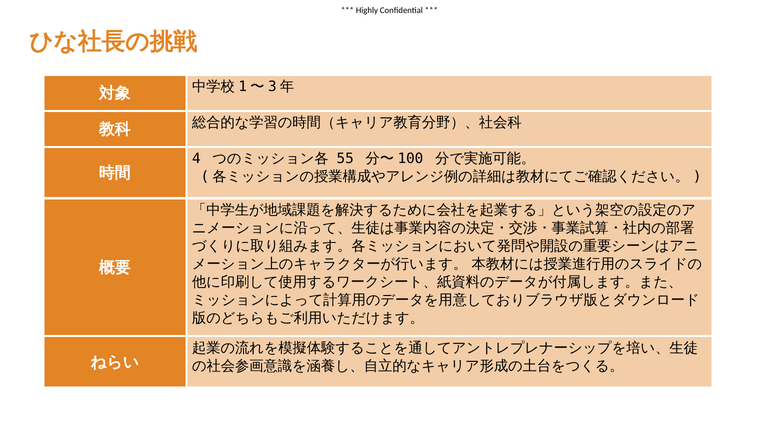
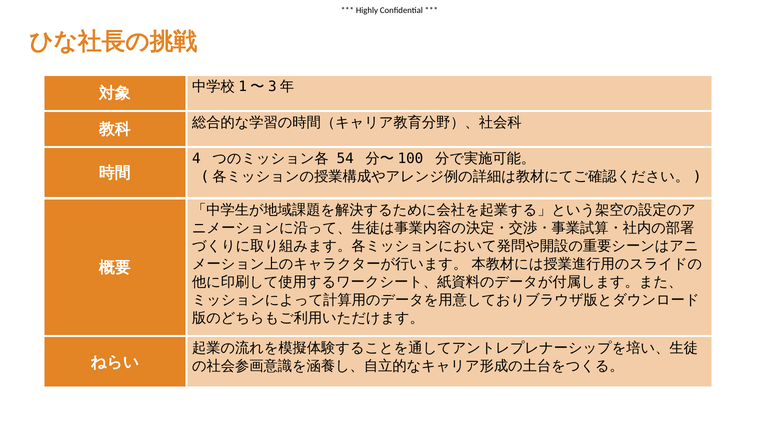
55: 55 -> 54
